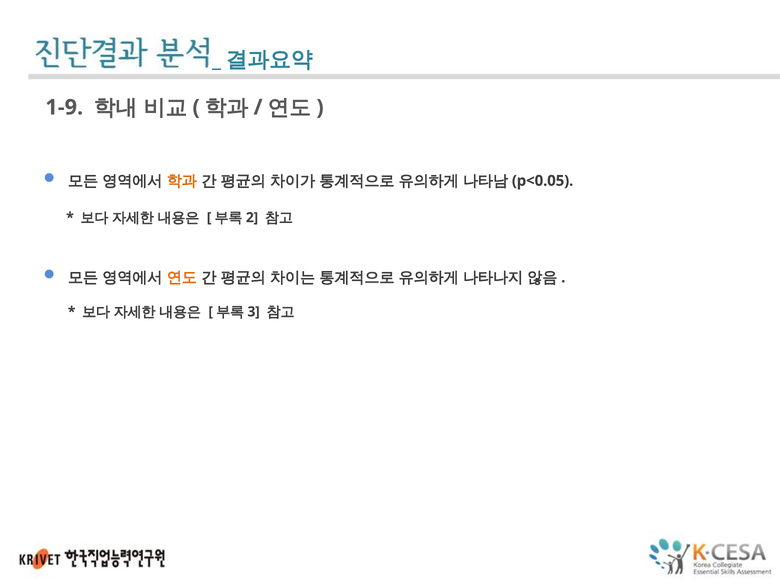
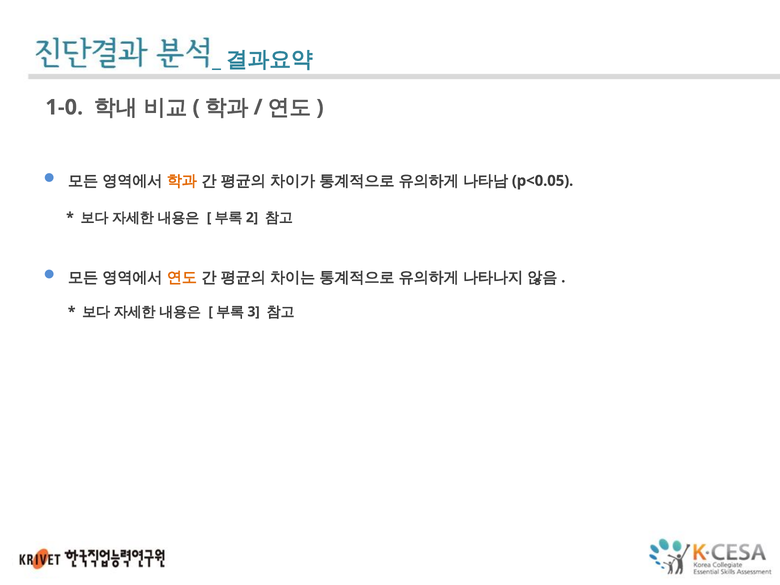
1-9: 1-9 -> 1-0
